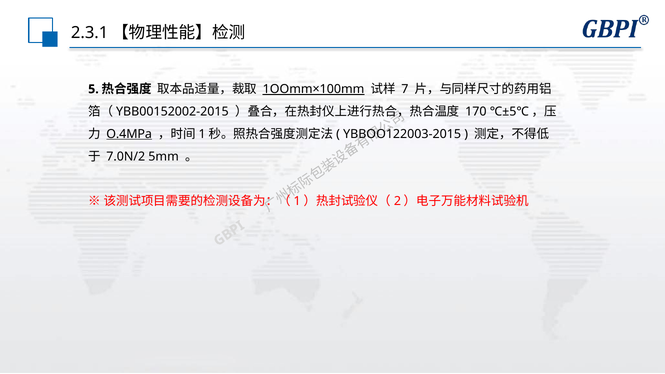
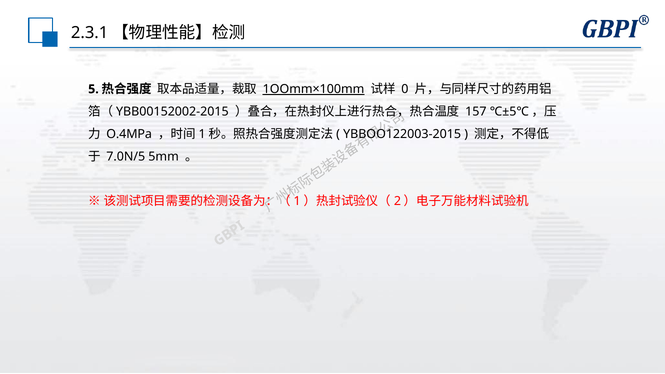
7: 7 -> 0
170: 170 -> 157
O.4MPa underline: present -> none
7.0N/2: 7.0N/2 -> 7.0N/5
